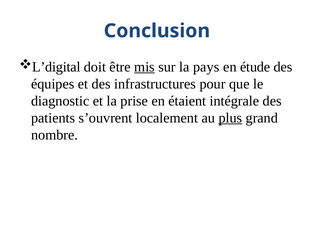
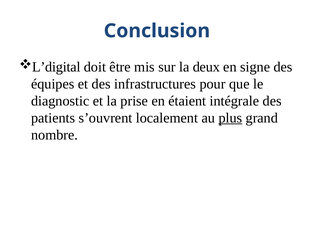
mis underline: present -> none
pays: pays -> deux
étude: étude -> signe
